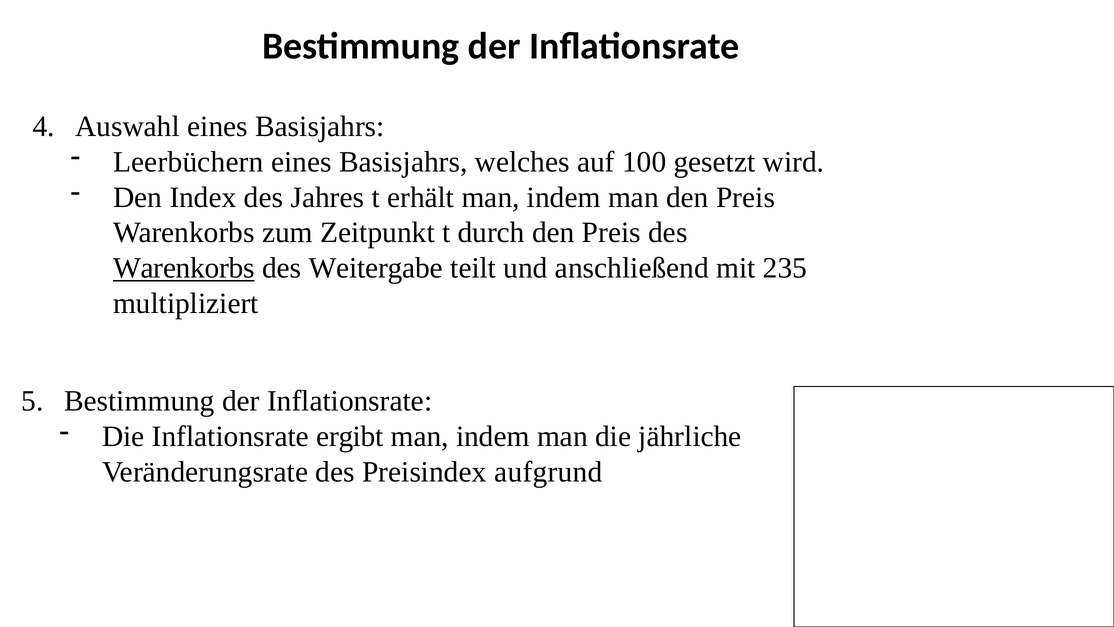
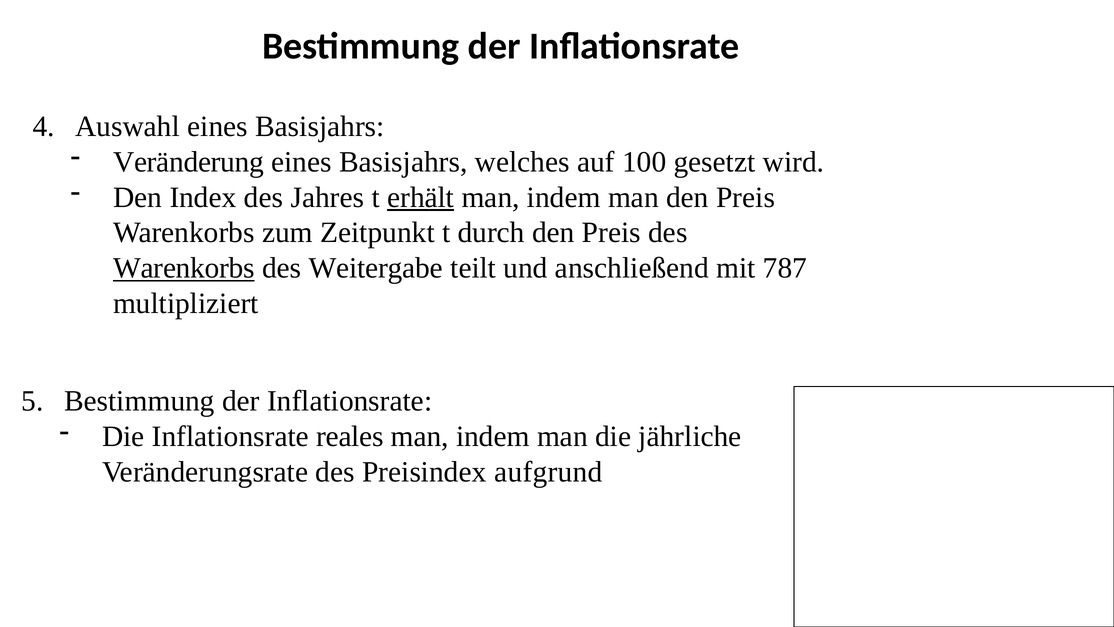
Leerbüchern: Leerbüchern -> Veränderung
erhält underline: none -> present
235: 235 -> 787
ergibt: ergibt -> reales
